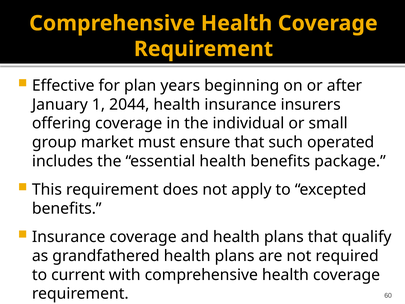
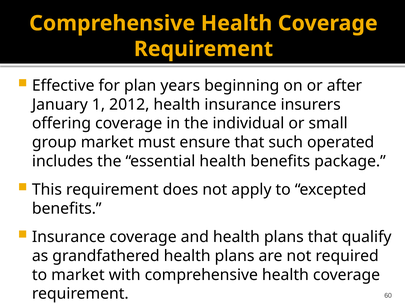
2044: 2044 -> 2012
to current: current -> market
